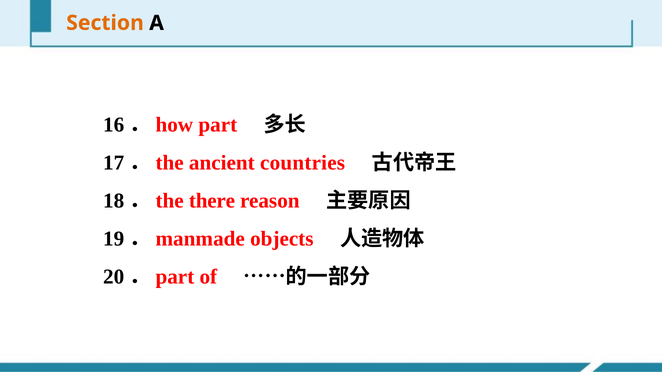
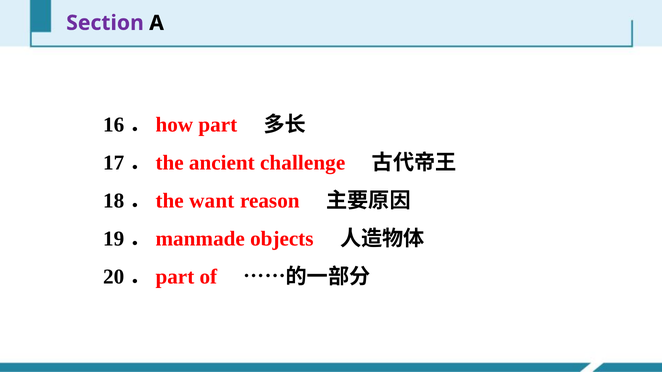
Section colour: orange -> purple
countries: countries -> challenge
there: there -> want
